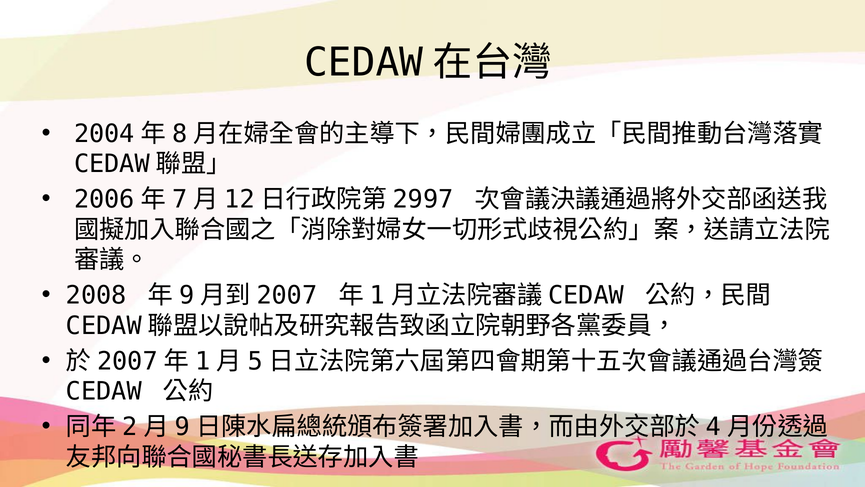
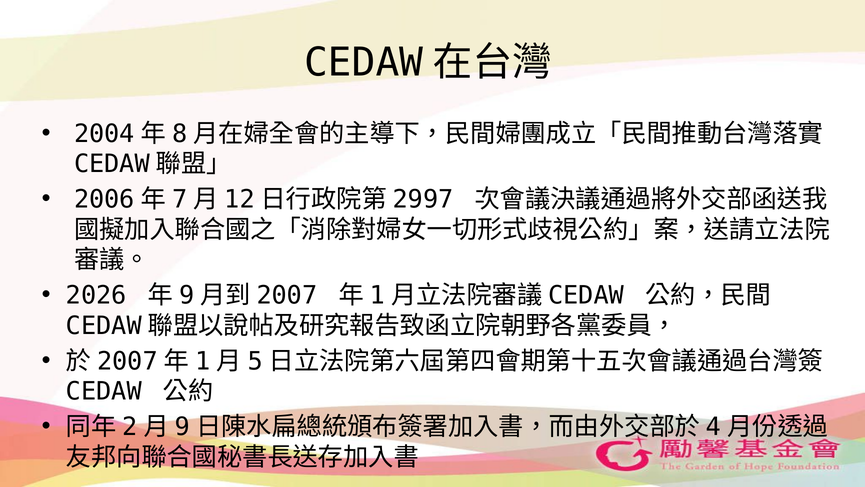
2008: 2008 -> 2026
